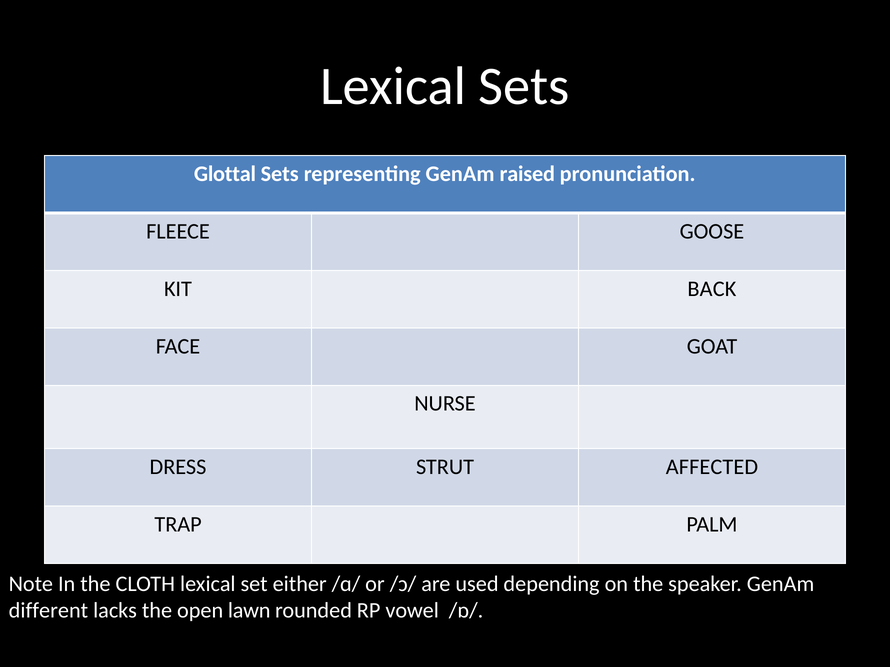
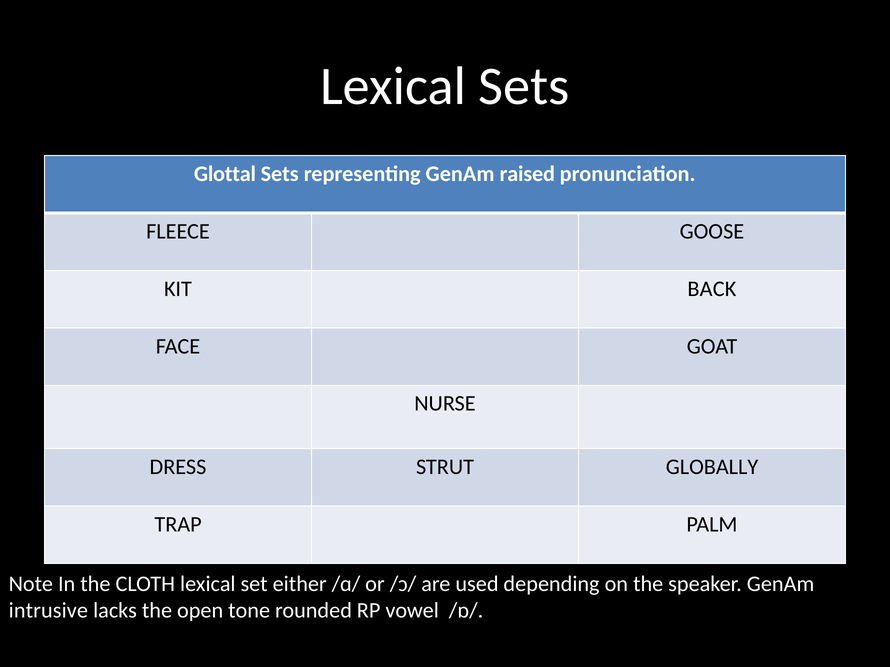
AFFECTED: AFFECTED -> GLOBALLY
different: different -> intrusive
lawn: lawn -> tone
